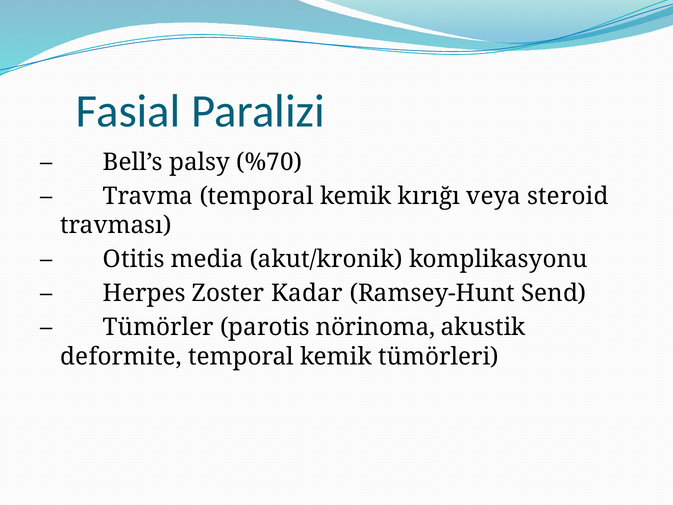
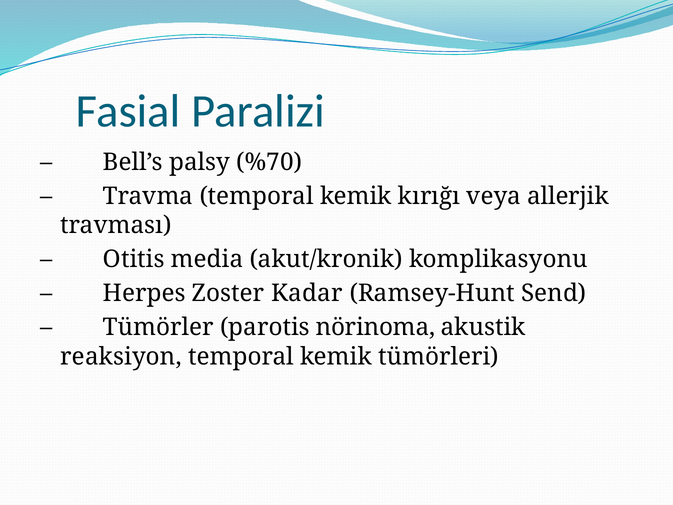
steroid: steroid -> allerjik
deformite: deformite -> reaksiyon
